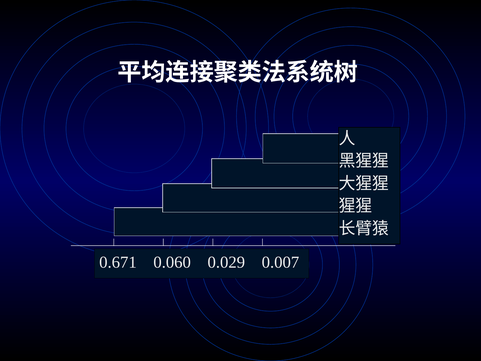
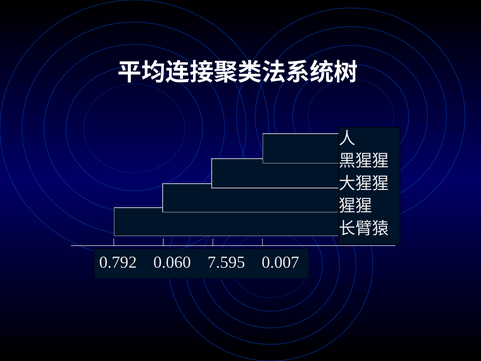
0.671: 0.671 -> 0.792
0.029: 0.029 -> 7.595
